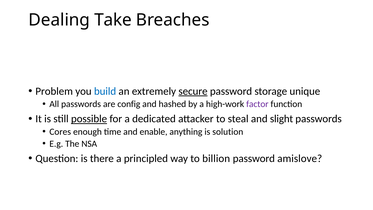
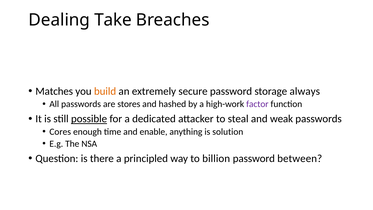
Problem: Problem -> Matches
build colour: blue -> orange
secure underline: present -> none
unique: unique -> always
config: config -> stores
slight: slight -> weak
amislove: amislove -> between
